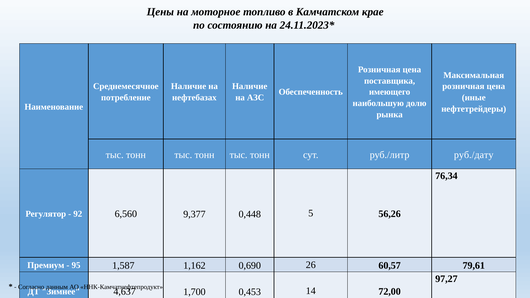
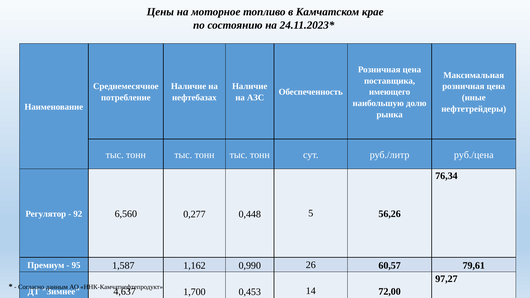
руб./дату: руб./дату -> руб./цена
9,377: 9,377 -> 0,277
0,690: 0,690 -> 0,990
